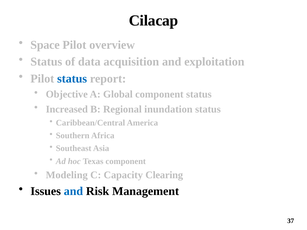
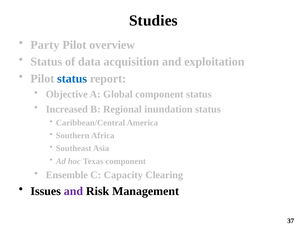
Cilacap: Cilacap -> Studies
Space: Space -> Party
Modeling: Modeling -> Ensemble
and at (73, 191) colour: blue -> purple
